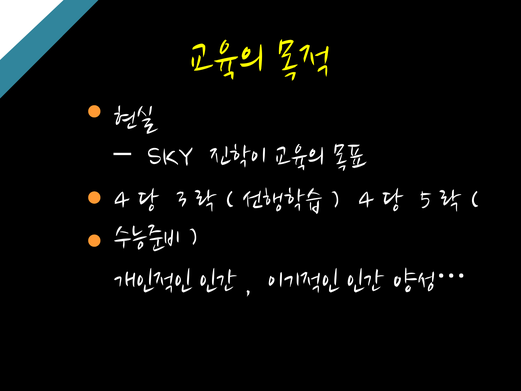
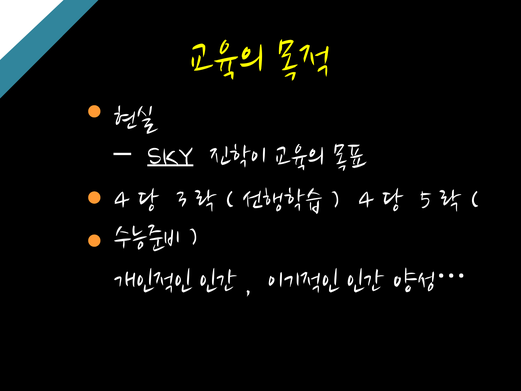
SKY underline: none -> present
